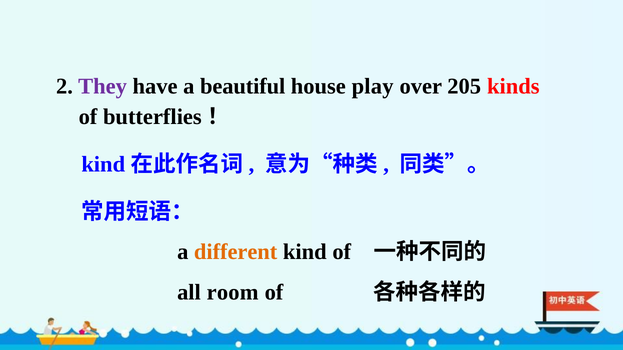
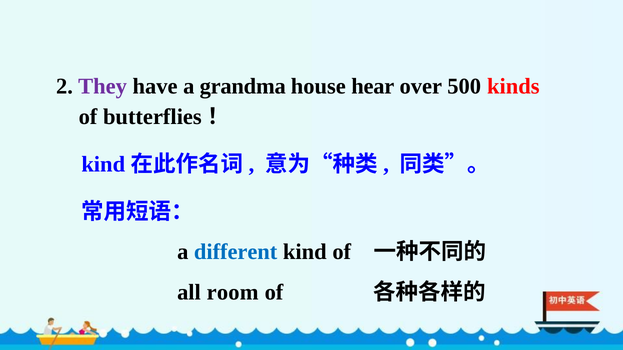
beautiful: beautiful -> grandma
play: play -> hear
205: 205 -> 500
different colour: orange -> blue
